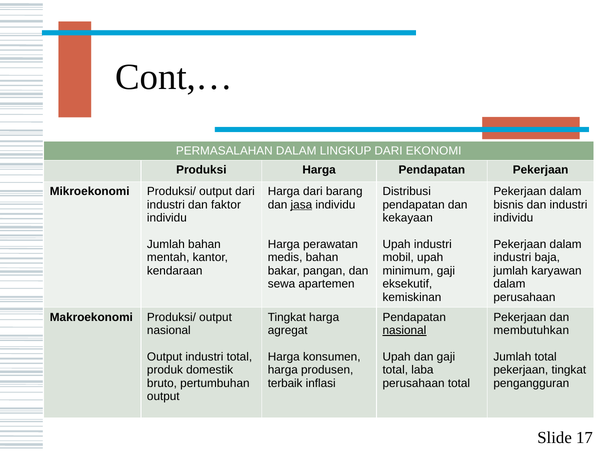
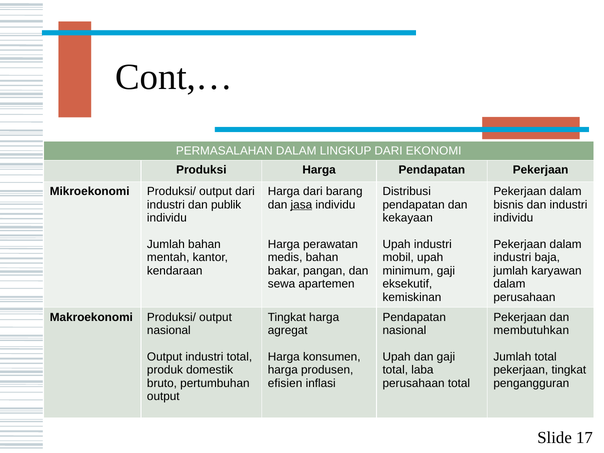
faktor: faktor -> publik
nasional at (404, 330) underline: present -> none
terbaik: terbaik -> efisien
